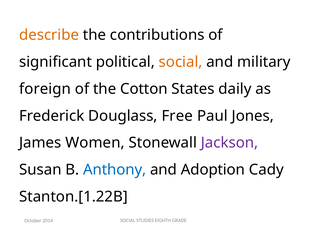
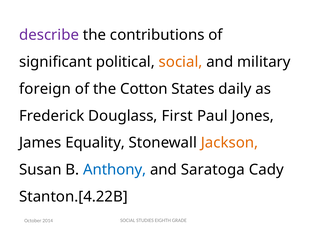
describe colour: orange -> purple
Free: Free -> First
Women: Women -> Equality
Jackson colour: purple -> orange
Adoption: Adoption -> Saratoga
Stanton.[1.22B: Stanton.[1.22B -> Stanton.[4.22B
